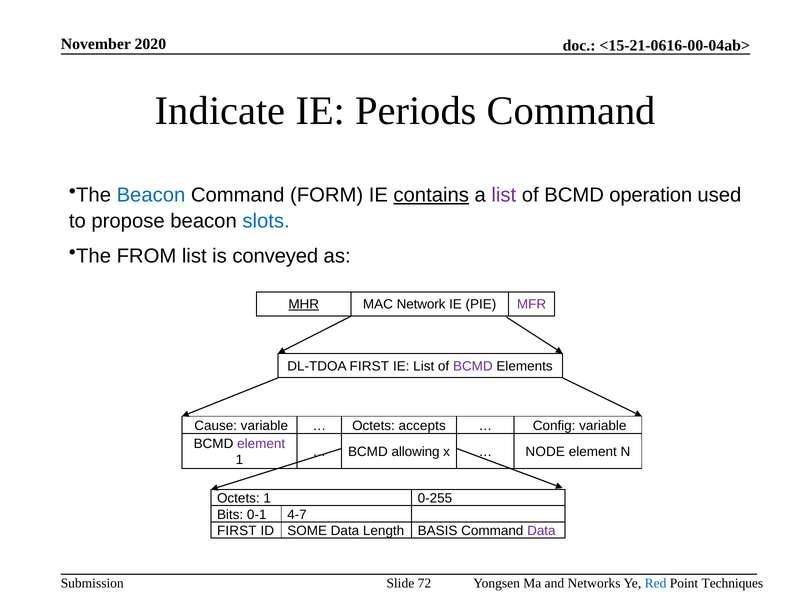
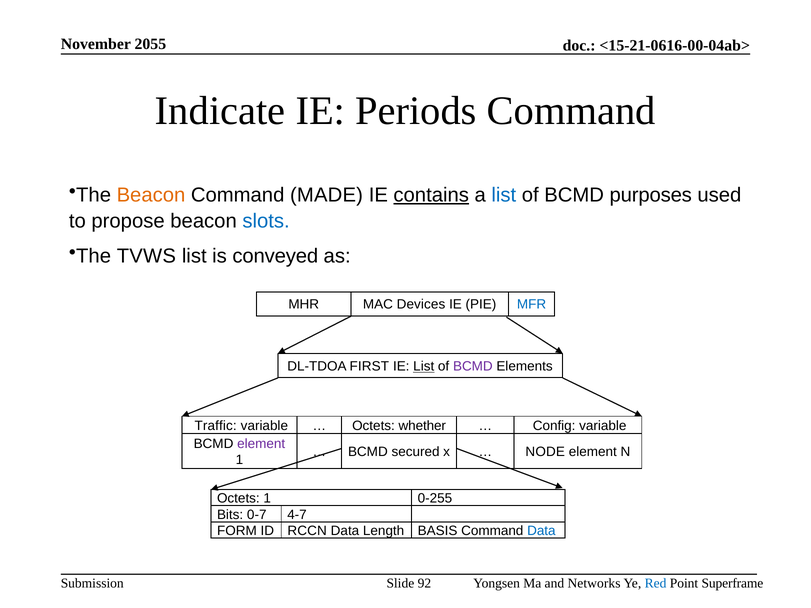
2020: 2020 -> 2055
Beacon at (151, 195) colour: blue -> orange
FORM: FORM -> MADE
list at (504, 195) colour: purple -> blue
operation: operation -> purposes
FROM: FROM -> TVWS
MHR underline: present -> none
Network: Network -> Devices
MFR colour: purple -> blue
List at (424, 367) underline: none -> present
Cause: Cause -> Traffic
accepts: accepts -> whether
allowing: allowing -> secured
0-1: 0-1 -> 0-7
FIRST at (237, 531): FIRST -> FORM
SOME: SOME -> RCCN
Data at (541, 531) colour: purple -> blue
72: 72 -> 92
Techniques: Techniques -> Superframe
